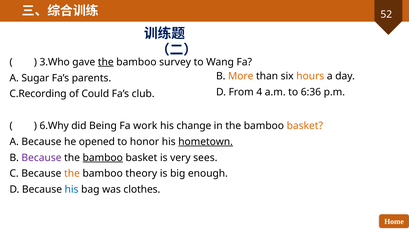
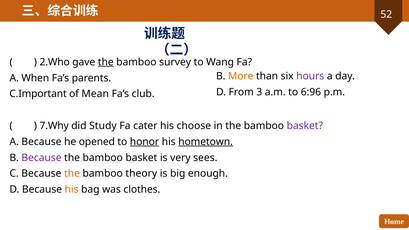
3.Who: 3.Who -> 2.Who
hours colour: orange -> purple
Sugar: Sugar -> When
4: 4 -> 3
6:36: 6:36 -> 6:96
C.Recording: C.Recording -> C.Important
Could: Could -> Mean
6.Why: 6.Why -> 7.Why
Being: Being -> Study
work: work -> cater
change: change -> choose
basket at (305, 126) colour: orange -> purple
honor underline: none -> present
bamboo at (103, 158) underline: present -> none
his at (72, 190) colour: blue -> orange
